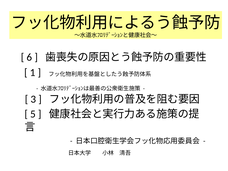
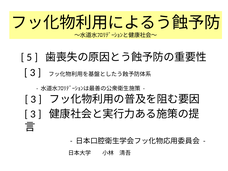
6: 6 -> 5
1 at (33, 72): 1 -> 3
5 at (33, 114): 5 -> 3
